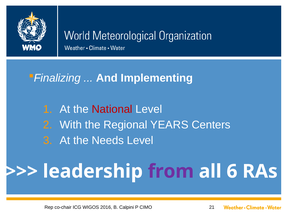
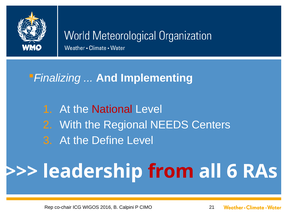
YEARS: YEARS -> NEEDS
Needs: Needs -> Define
from colour: purple -> red
